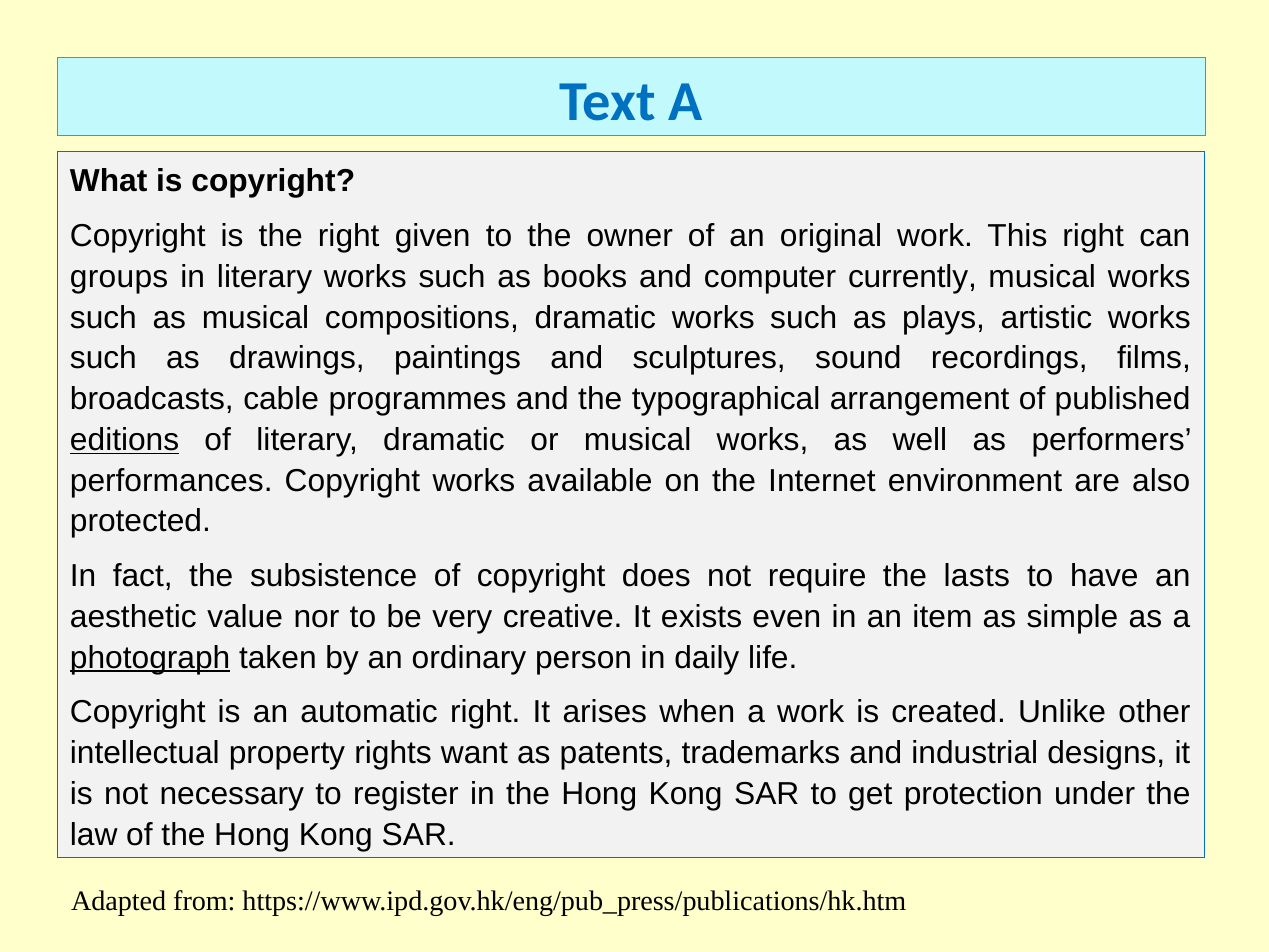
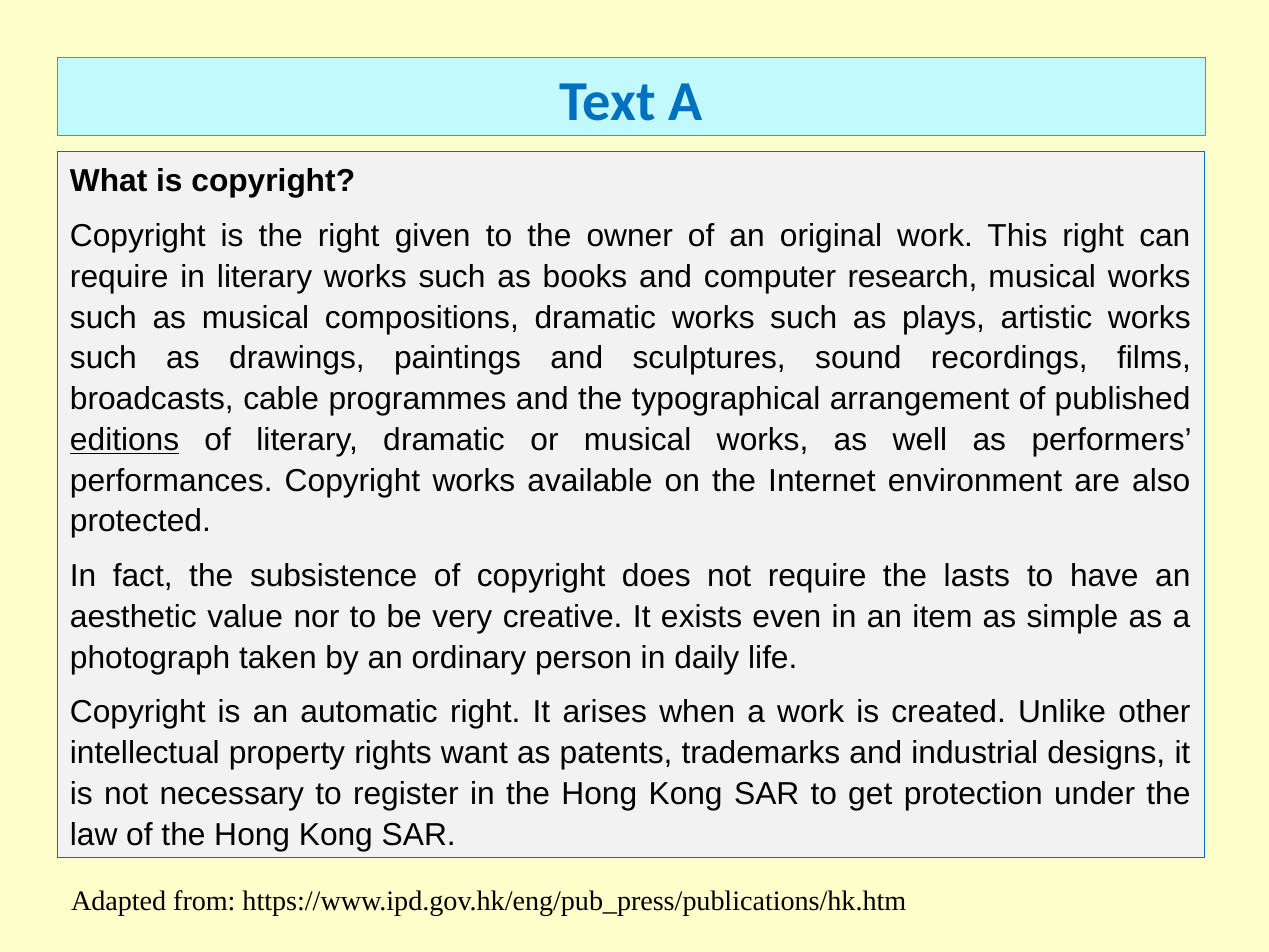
groups at (119, 277): groups -> require
currently: currently -> research
photograph underline: present -> none
